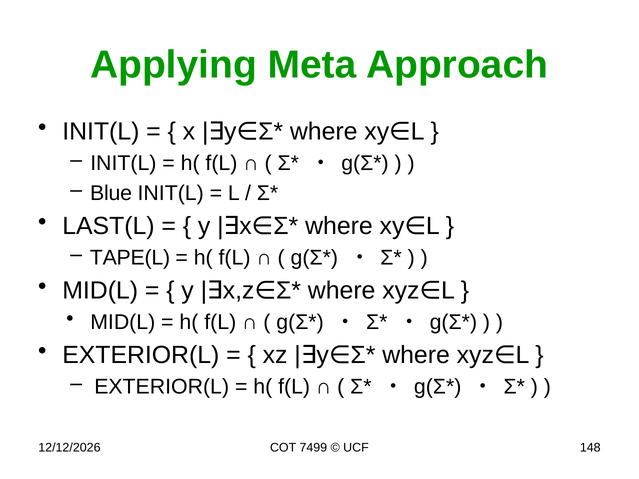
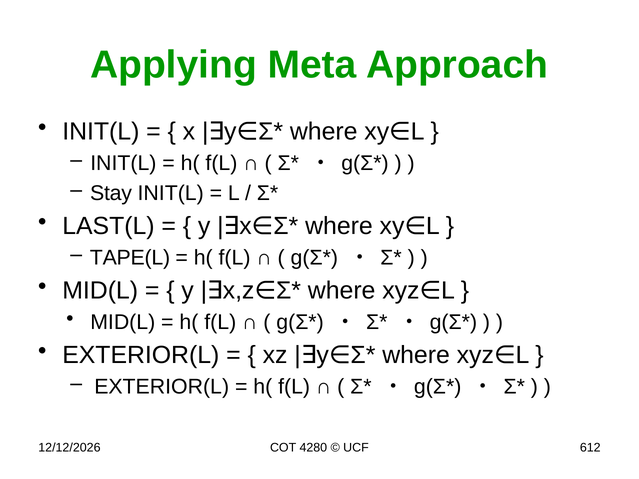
Blue: Blue -> Stay
7499: 7499 -> 4280
148: 148 -> 612
